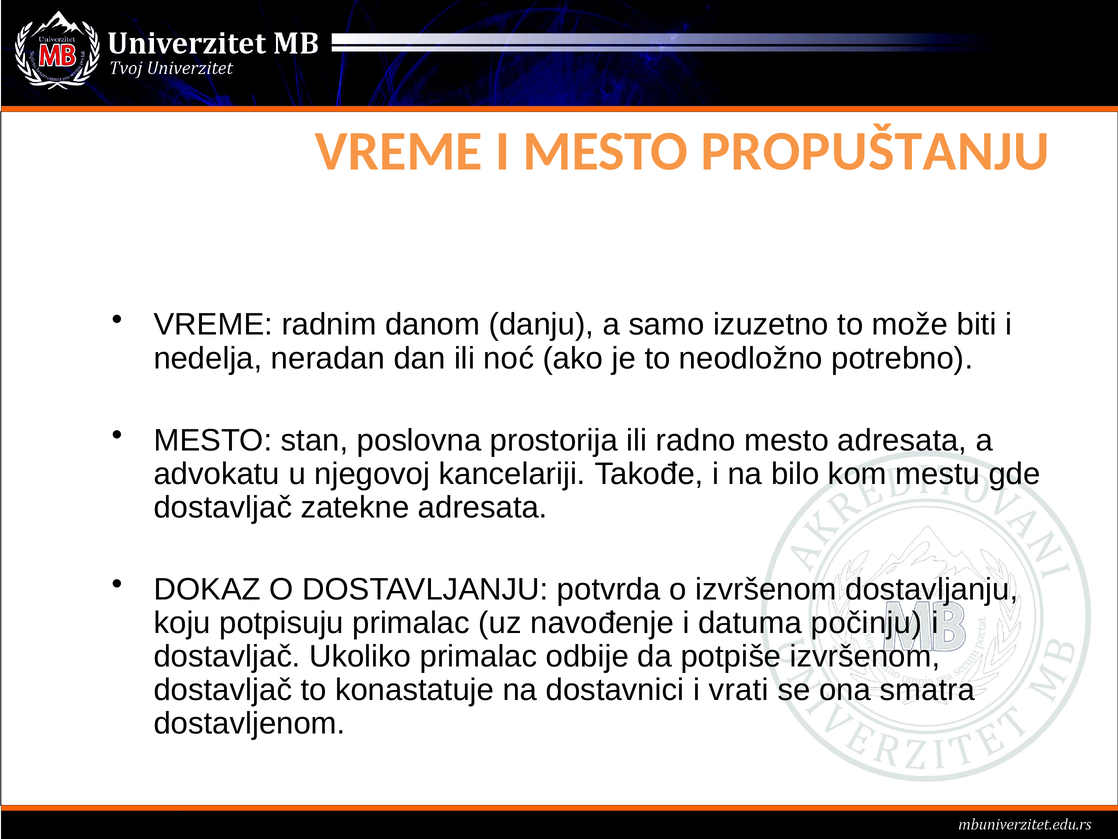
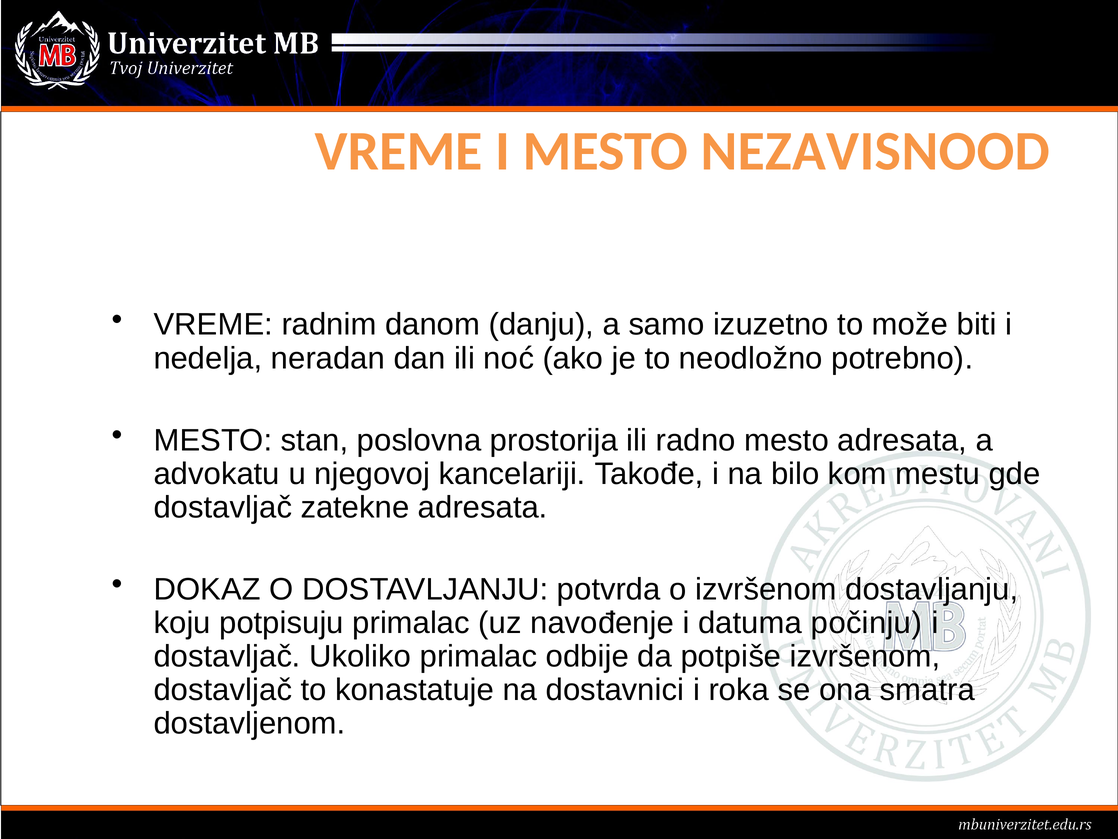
PROPUŠTANJU: PROPUŠTANJU -> NEZAVISNOOD
vrati: vrati -> roka
